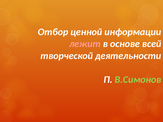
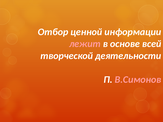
В.Симонов colour: light green -> pink
